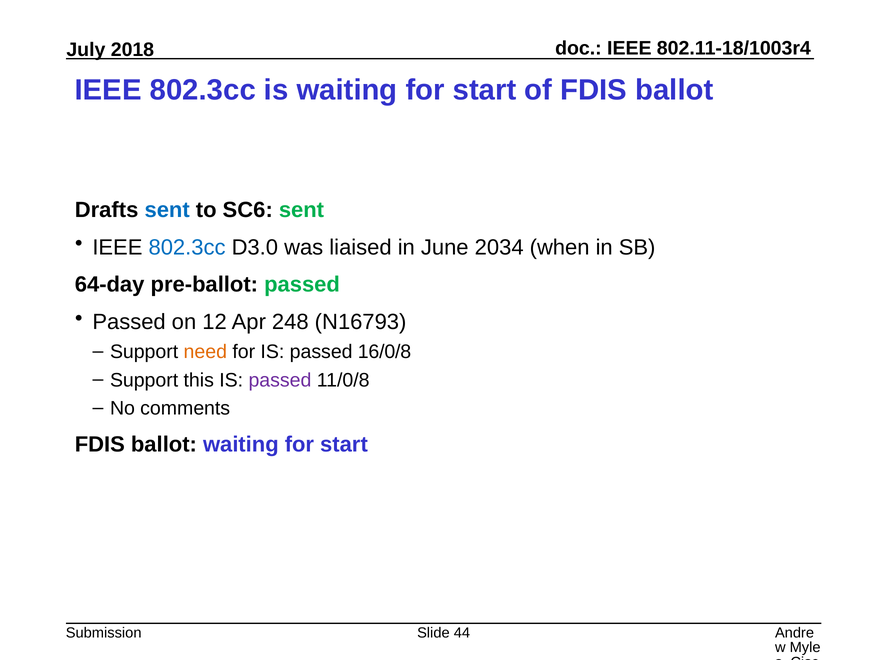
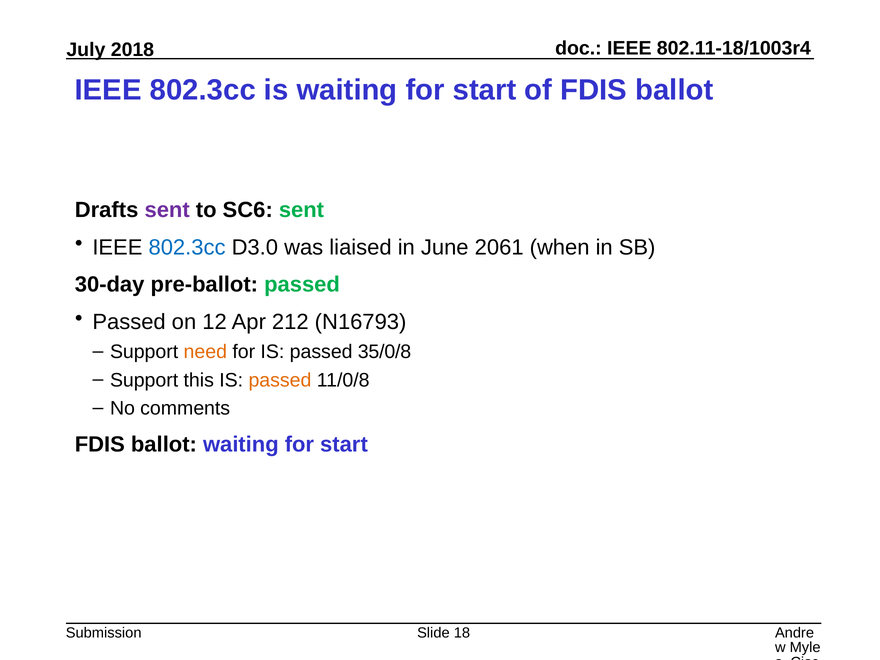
sent at (167, 210) colour: blue -> purple
2034: 2034 -> 2061
64-day: 64-day -> 30-day
248: 248 -> 212
16/0/8: 16/0/8 -> 35/0/8
passed at (280, 380) colour: purple -> orange
44: 44 -> 18
